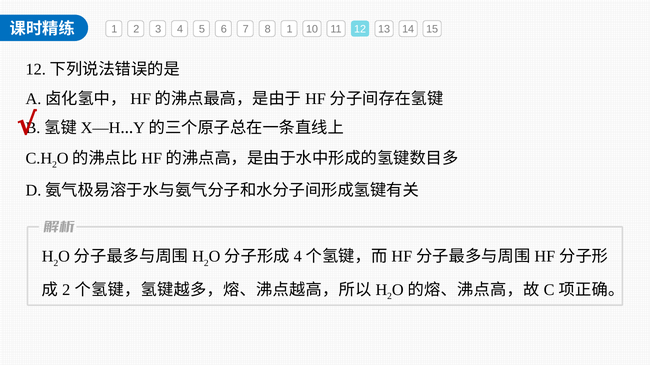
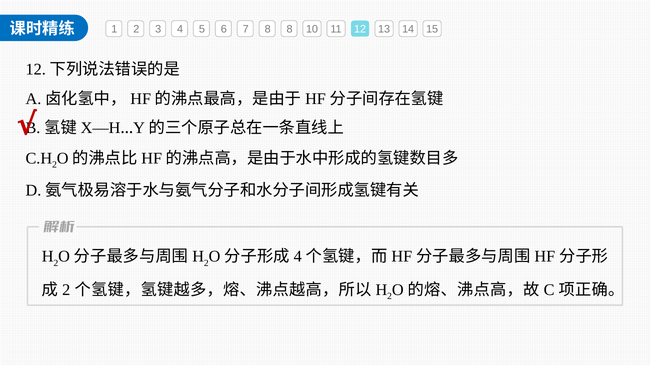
8 1: 1 -> 8
